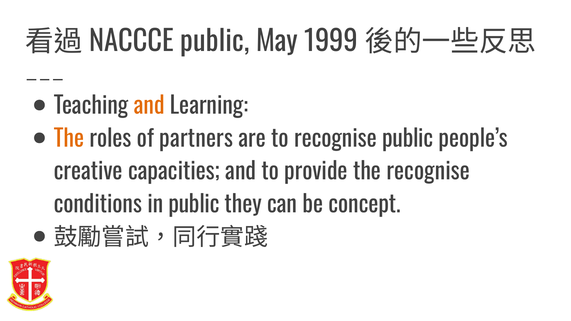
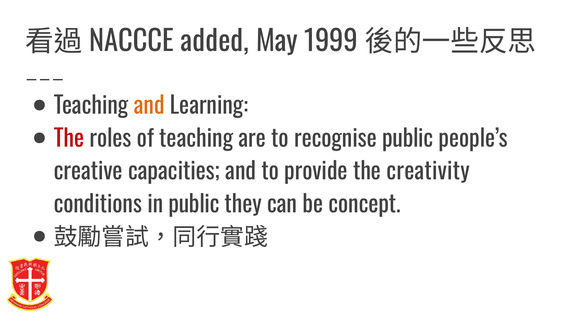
public at (215, 42): public -> added
The at (69, 139) colour: orange -> red
of partners: partners -> teaching
the recognise: recognise -> creativity
